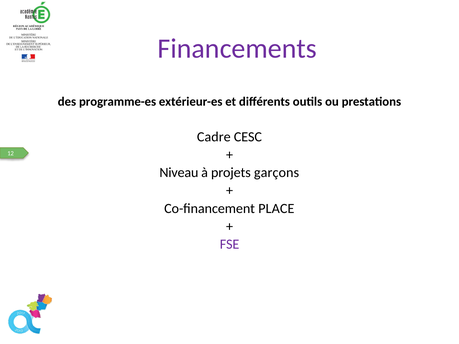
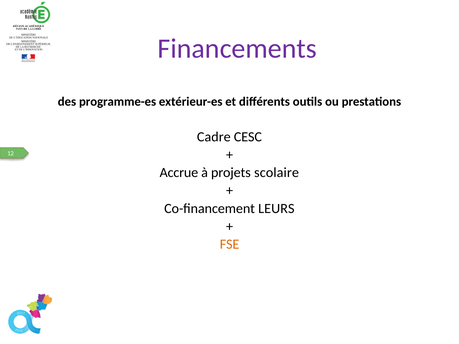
Niveau: Niveau -> Accrue
garçons: garçons -> scolaire
PLACE: PLACE -> LEURS
FSE colour: purple -> orange
